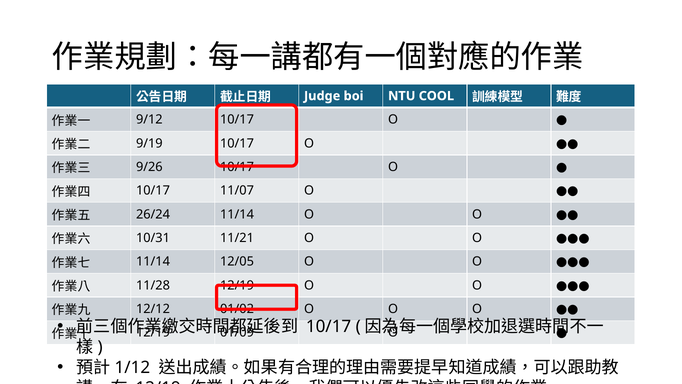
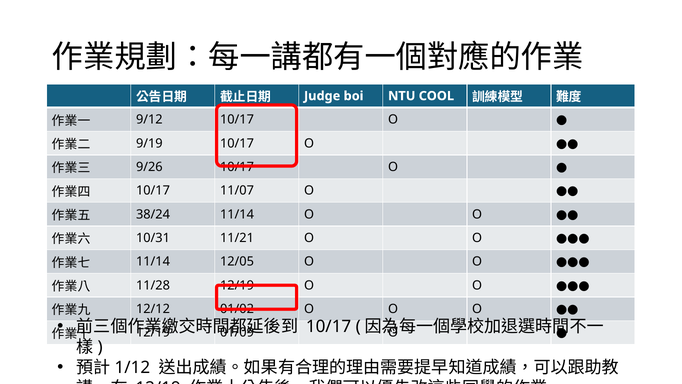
26/24: 26/24 -> 38/24
